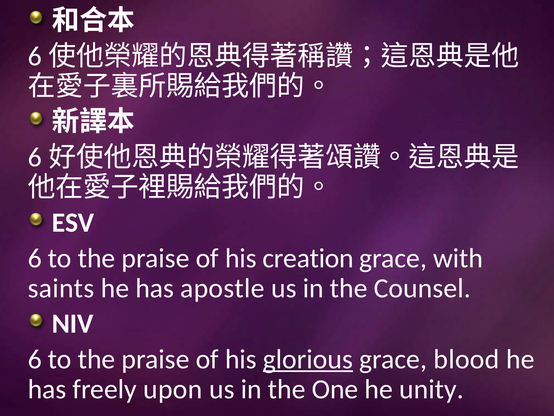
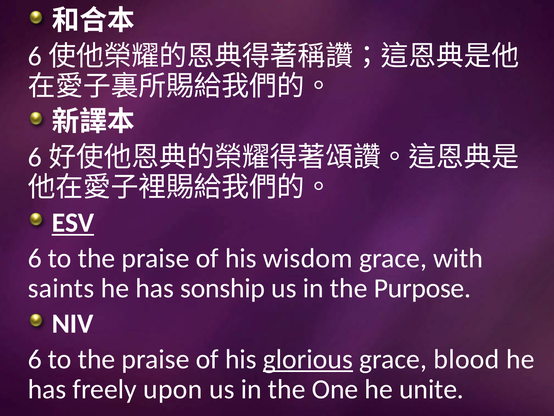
ESV underline: none -> present
creation: creation -> wisdom
apostle: apostle -> sonship
Counsel: Counsel -> Purpose
unity: unity -> unite
